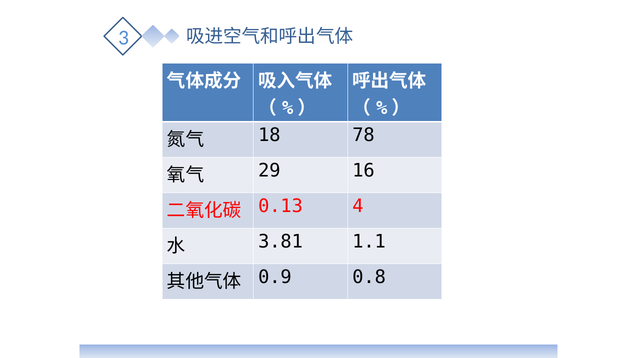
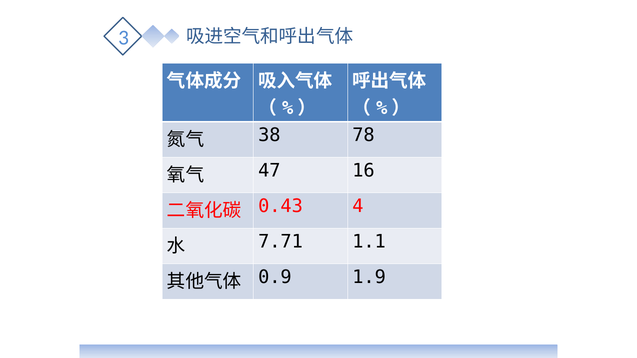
18: 18 -> 38
29: 29 -> 47
0.13: 0.13 -> 0.43
3.81: 3.81 -> 7.71
0.8: 0.8 -> 1.9
